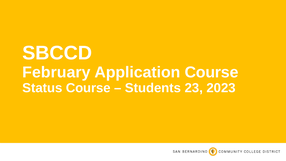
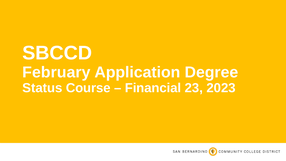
Application Course: Course -> Degree
Students: Students -> Financial
